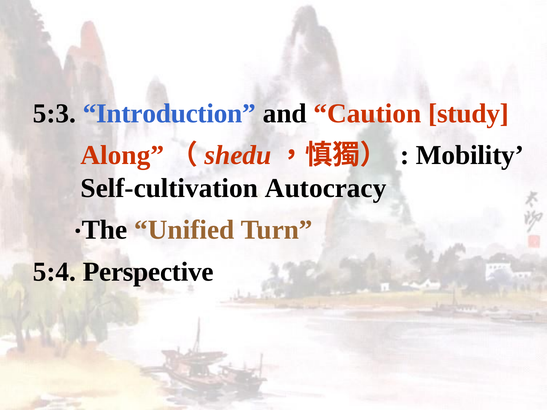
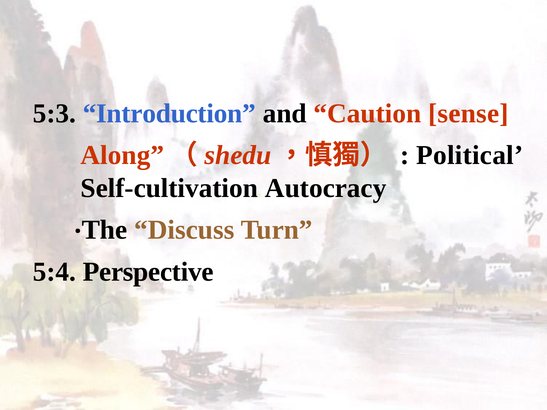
study: study -> sense
Mobility: Mobility -> Political
Unified: Unified -> Discuss
